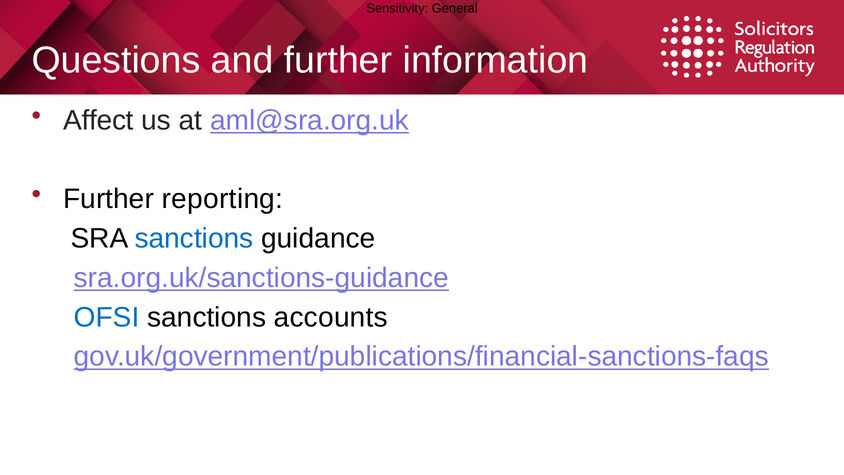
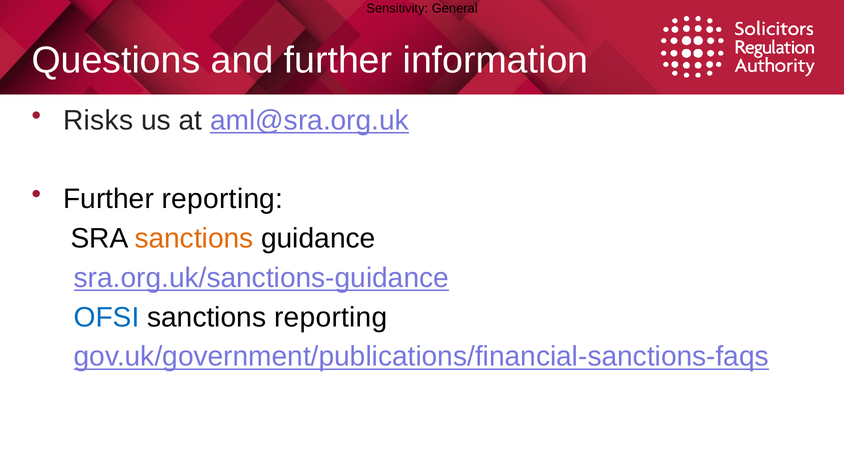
Affect: Affect -> Risks
sanctions at (194, 238) colour: blue -> orange
sanctions accounts: accounts -> reporting
